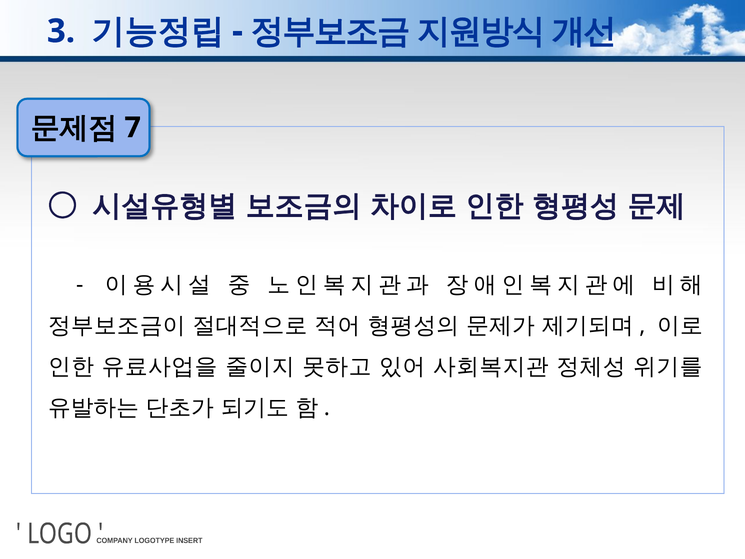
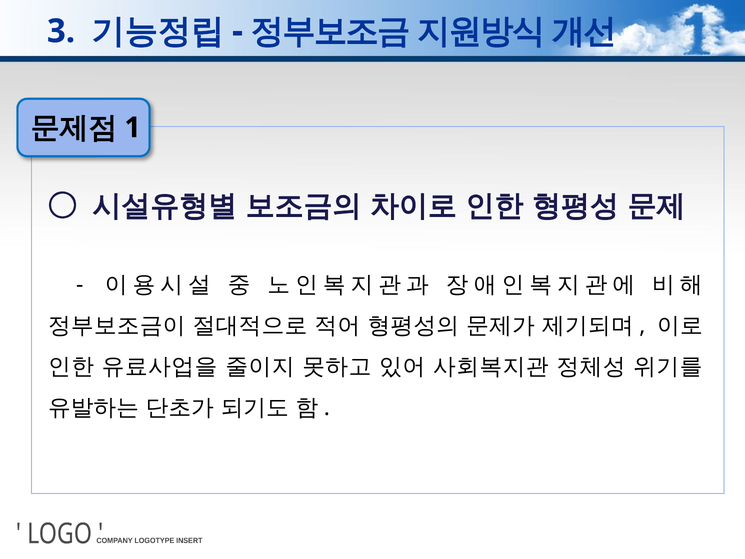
7: 7 -> 1
